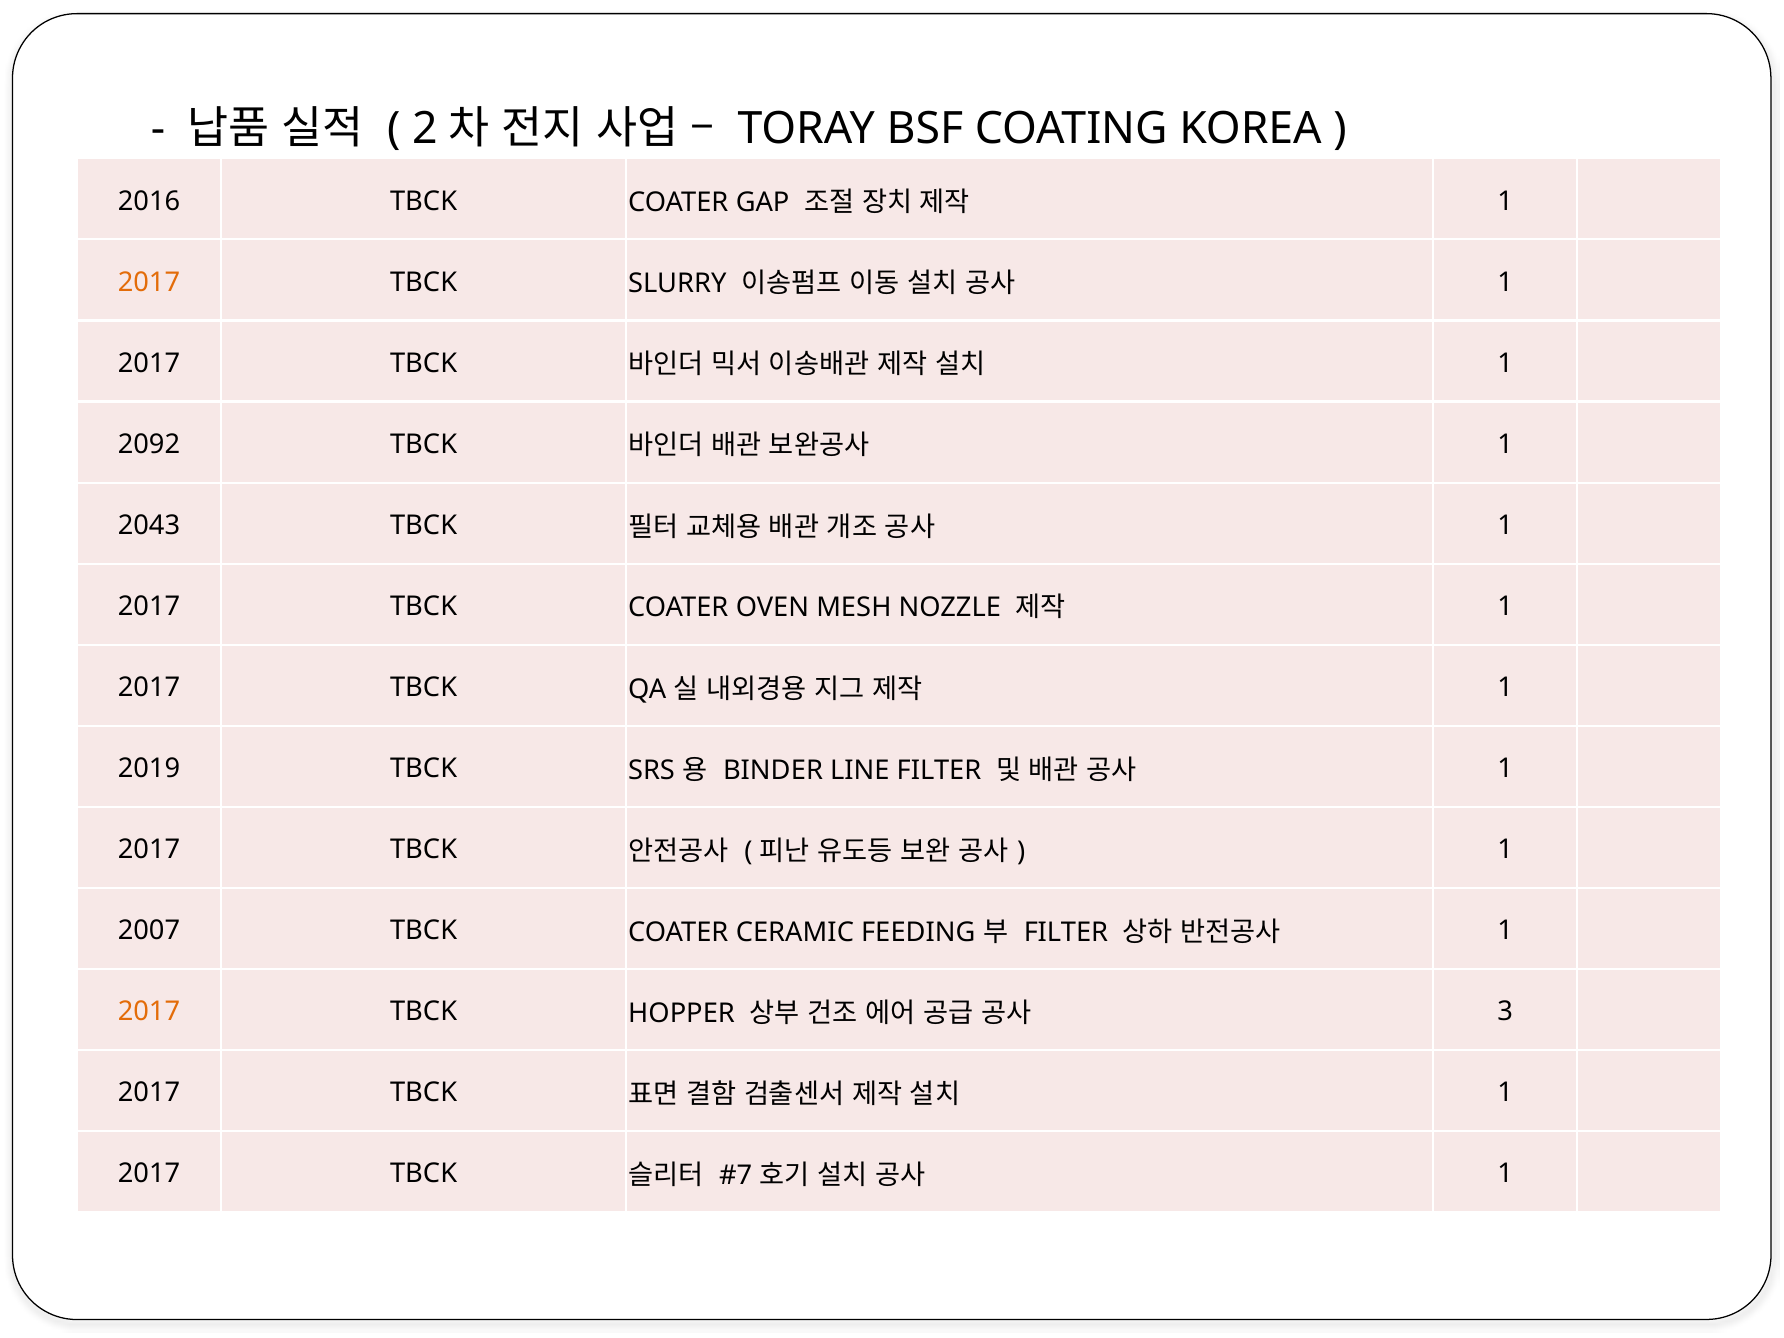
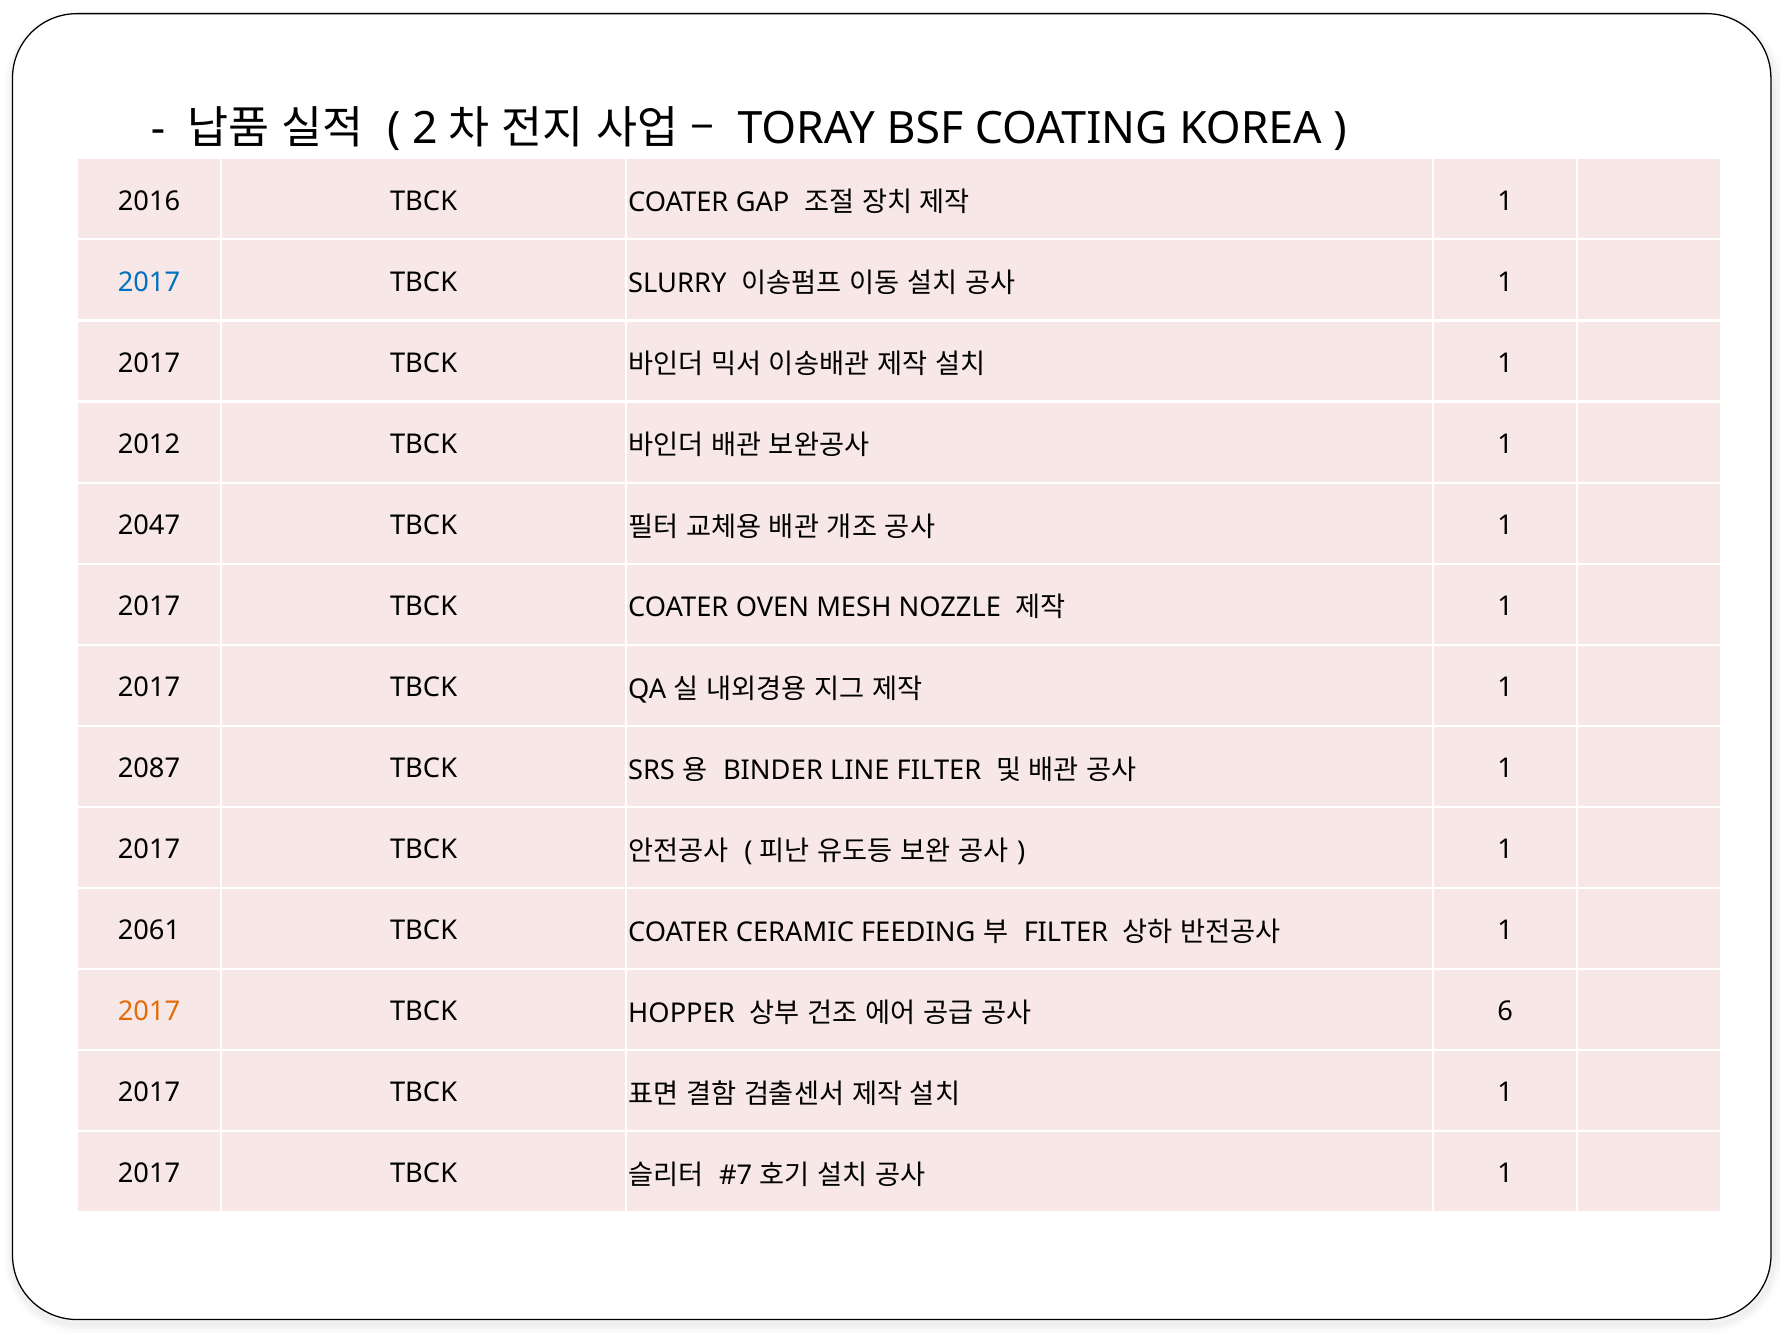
2017 at (149, 282) colour: orange -> blue
2092: 2092 -> 2012
2043: 2043 -> 2047
2019: 2019 -> 2087
2007: 2007 -> 2061
3: 3 -> 6
